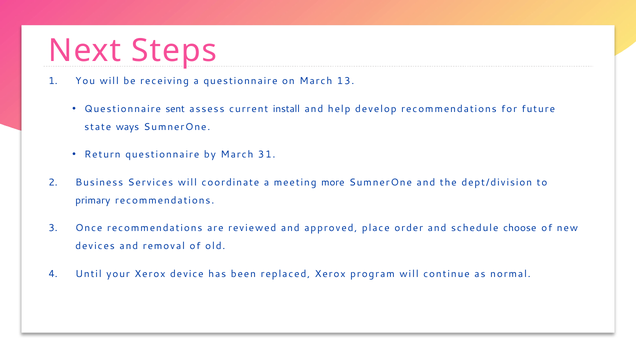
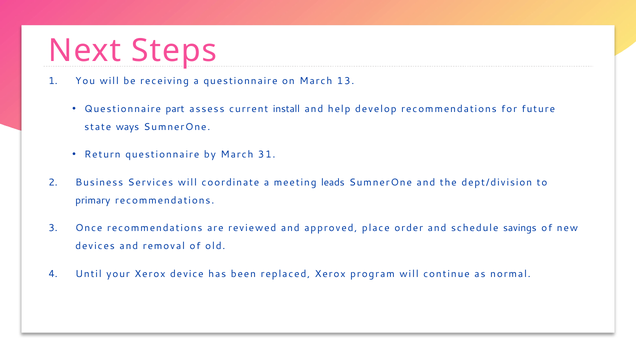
sent: sent -> part
more: more -> leads
choose: choose -> savings
